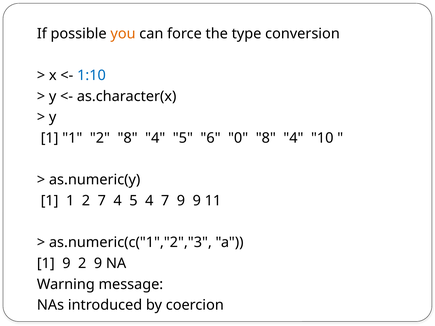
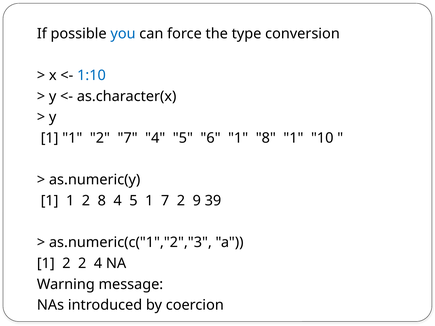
you colour: orange -> blue
2 8: 8 -> 7
6 0: 0 -> 1
4 at (293, 138): 4 -> 1
2 7: 7 -> 8
5 4: 4 -> 1
7 9: 9 -> 2
11: 11 -> 39
9 at (66, 264): 9 -> 2
2 9: 9 -> 4
